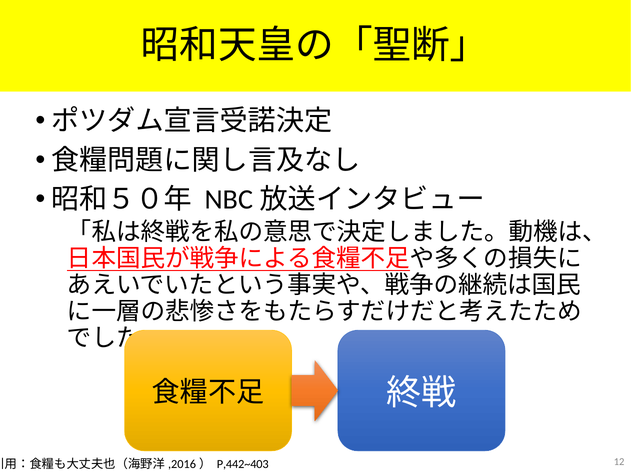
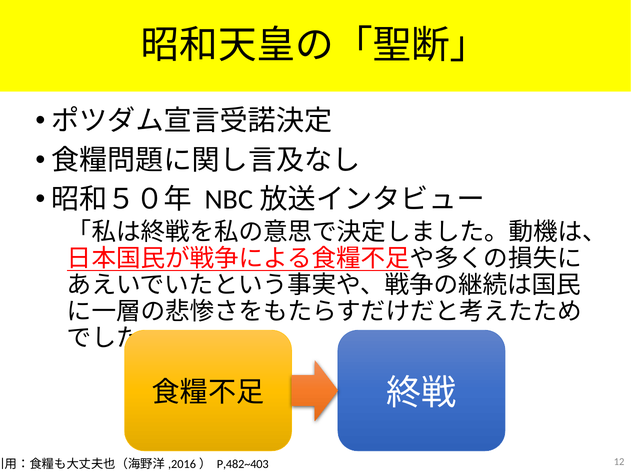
P,442~403: P,442~403 -> P,482~403
